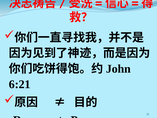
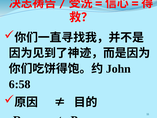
6:21: 6:21 -> 6:58
